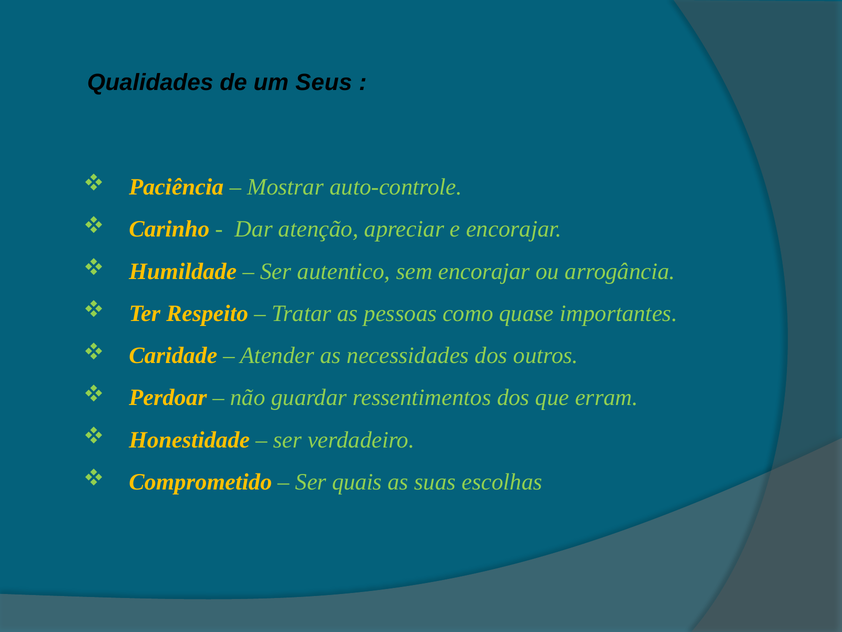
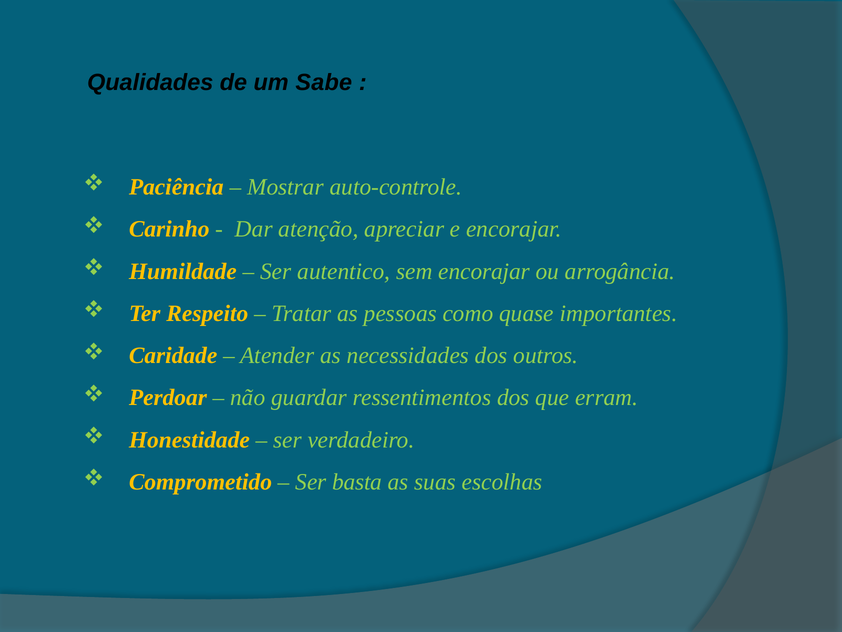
Seus: Seus -> Sabe
quais: quais -> basta
